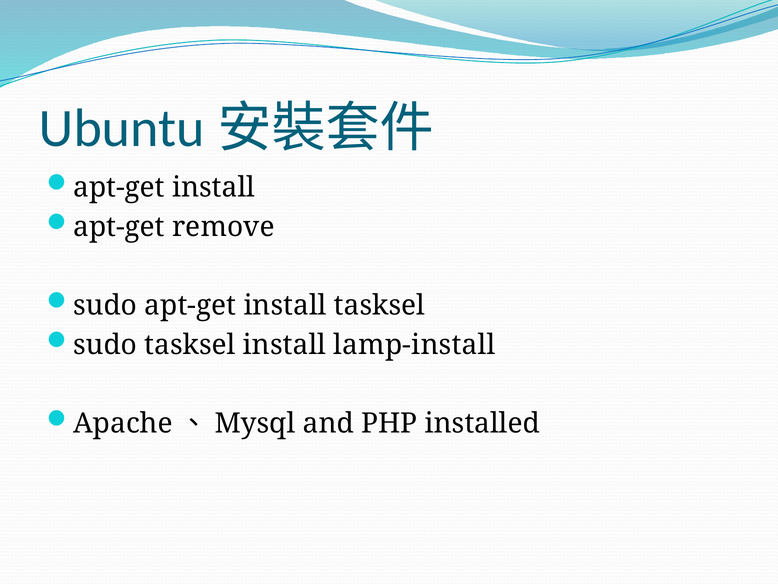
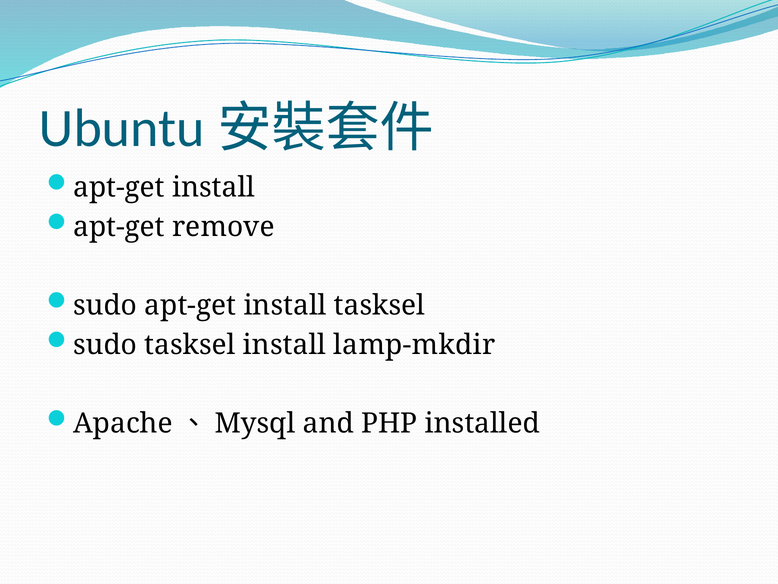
lamp-install: lamp-install -> lamp-mkdir
